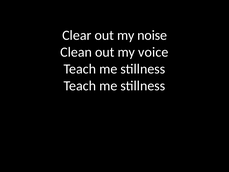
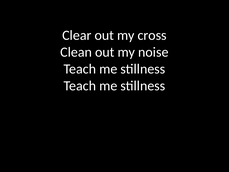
noise: noise -> cross
voice: voice -> noise
